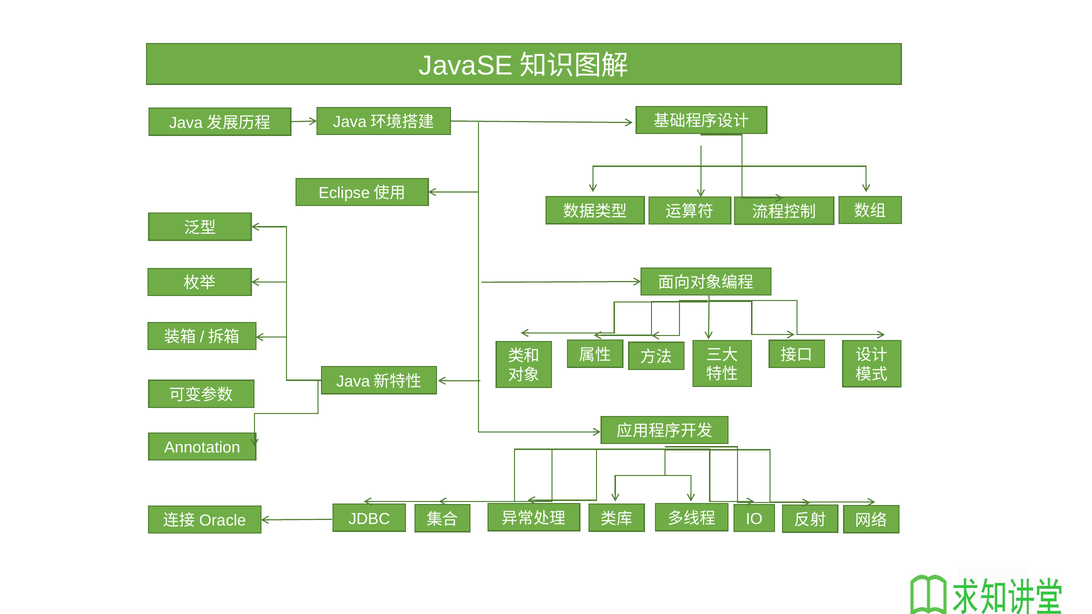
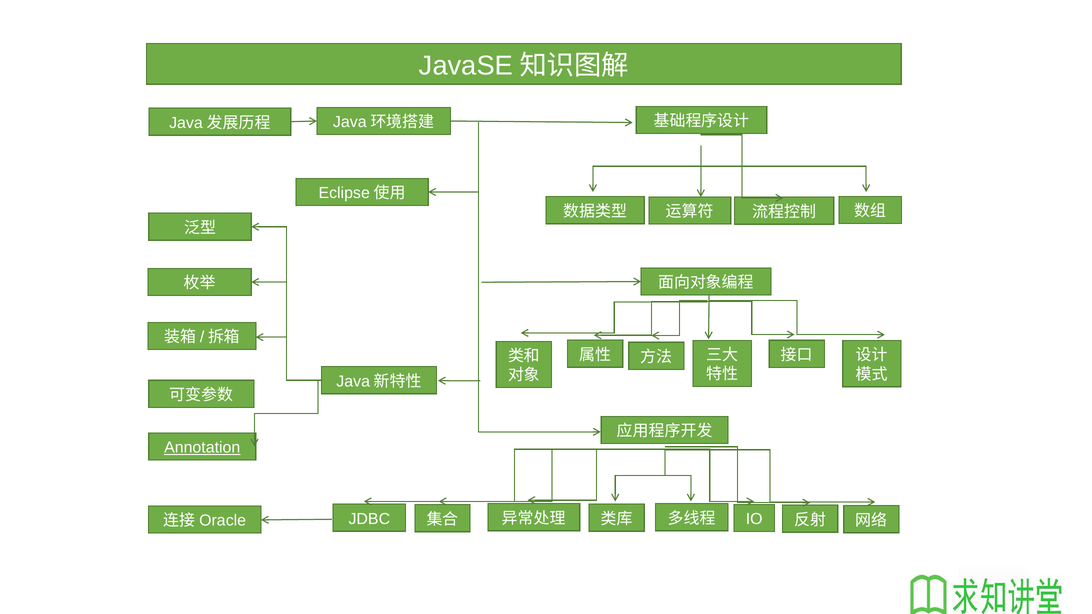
Annotation underline: none -> present
